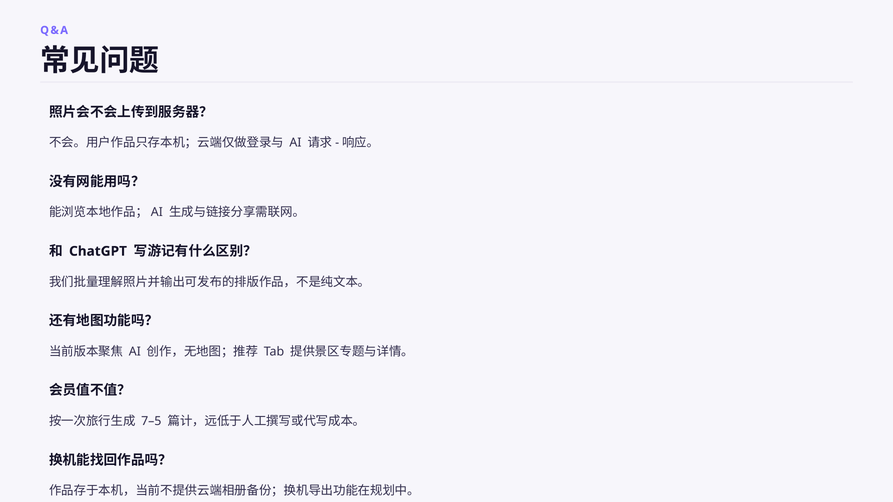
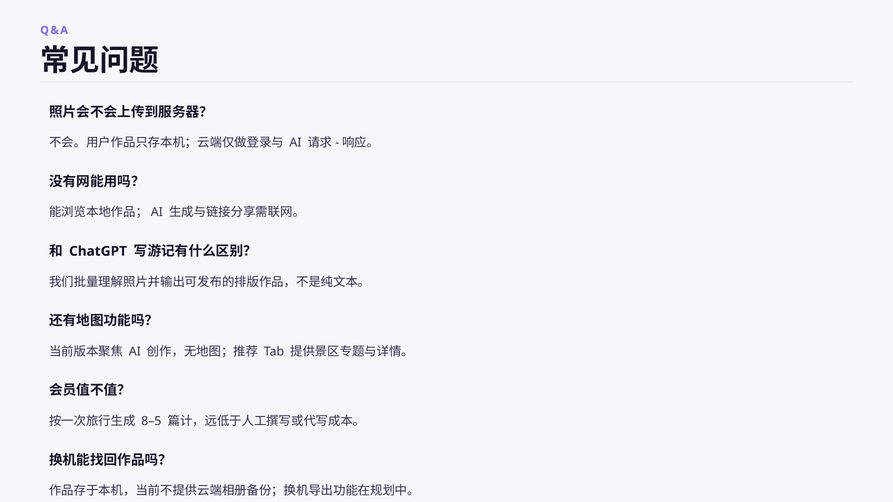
7–5: 7–5 -> 8–5
